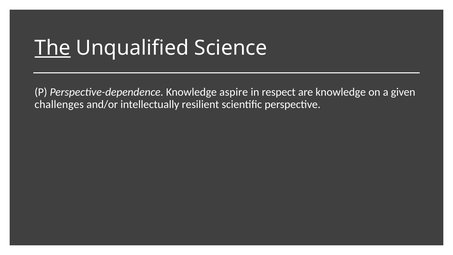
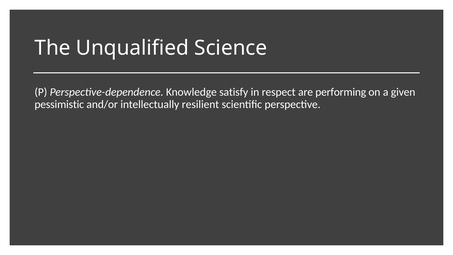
The underline: present -> none
aspire: aspire -> satisfy
are knowledge: knowledge -> performing
challenges: challenges -> pessimistic
